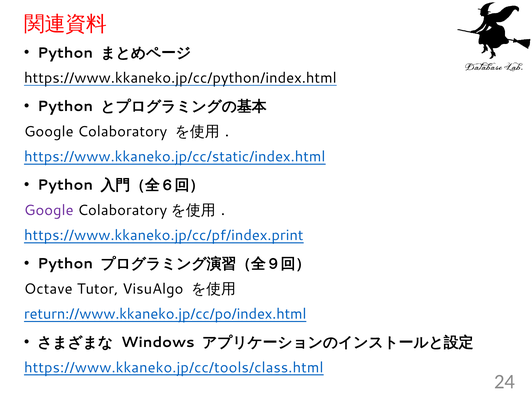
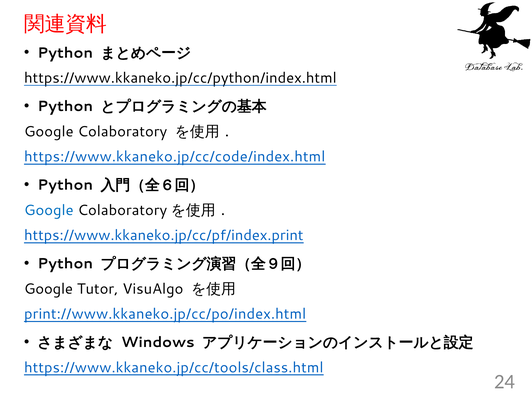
https://www.kkaneko.jp/cc/static/index.html: https://www.kkaneko.jp/cc/static/index.html -> https://www.kkaneko.jp/cc/code/index.html
Google at (49, 210) colour: purple -> blue
Octave at (48, 289): Octave -> Google
return://www.kkaneko.jp/cc/po/index.html: return://www.kkaneko.jp/cc/po/index.html -> print://www.kkaneko.jp/cc/po/index.html
